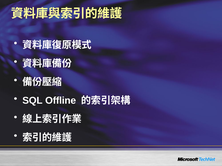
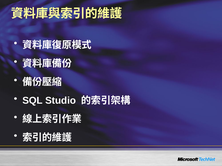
Offline: Offline -> Studio
